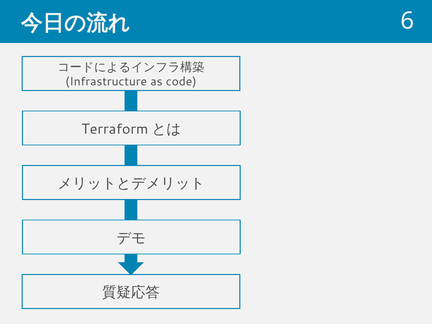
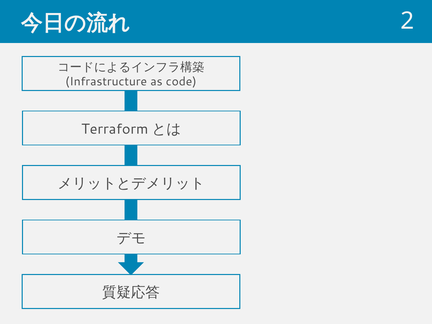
6: 6 -> 2
